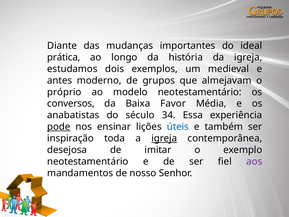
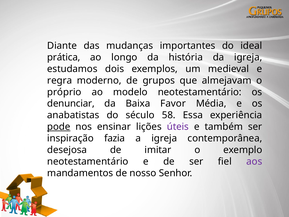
antes: antes -> regra
conversos: conversos -> denunciar
34: 34 -> 58
úteis colour: blue -> purple
toda: toda -> fazia
igreja at (164, 138) underline: present -> none
